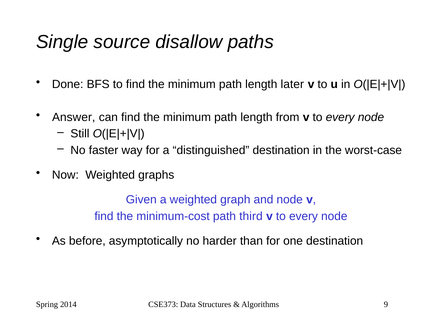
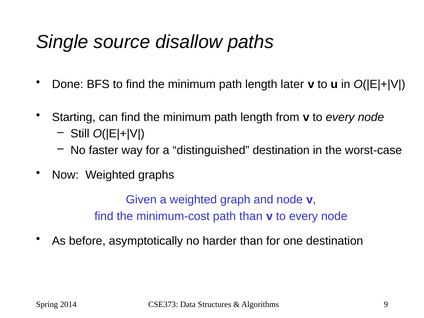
Answer: Answer -> Starting
path third: third -> than
